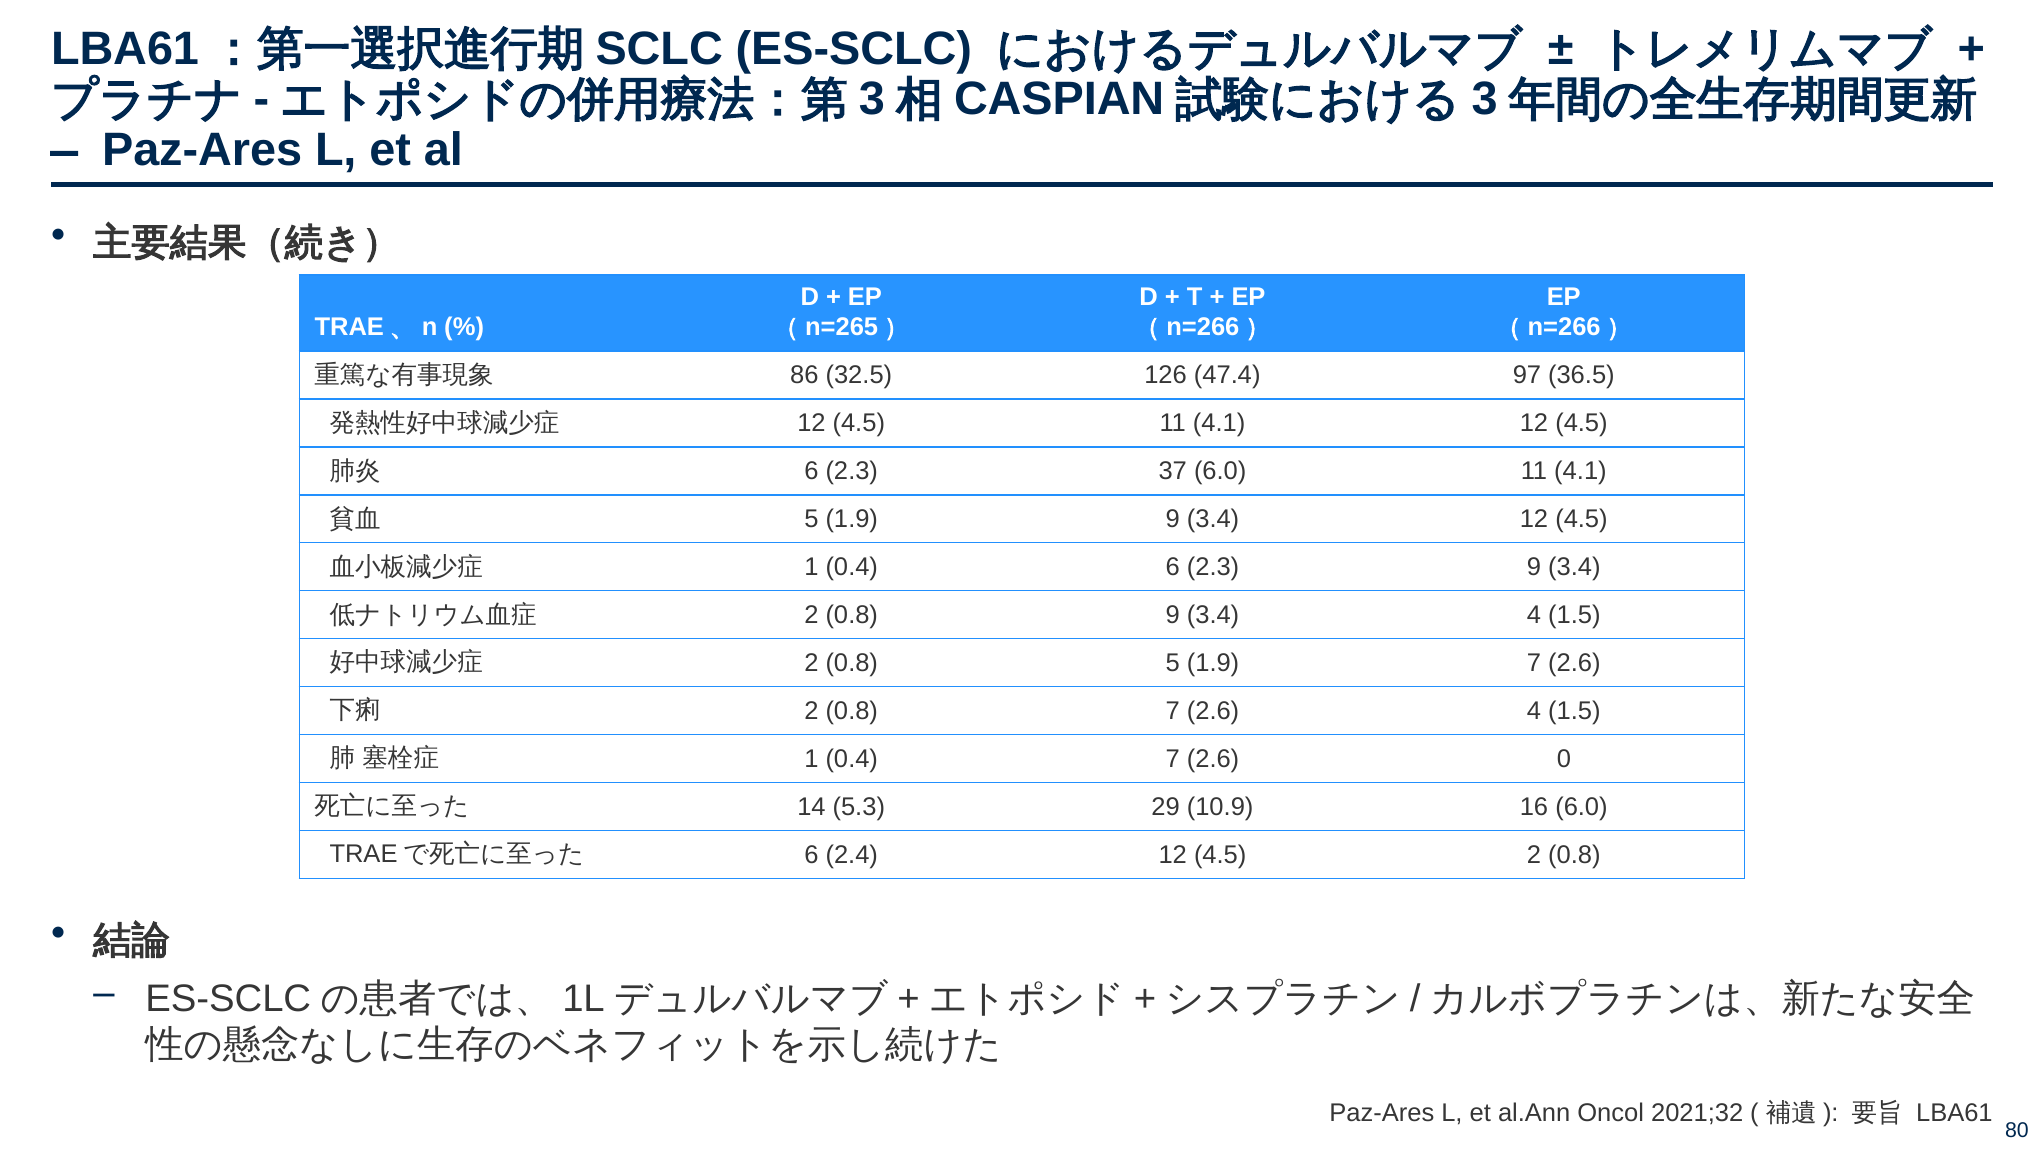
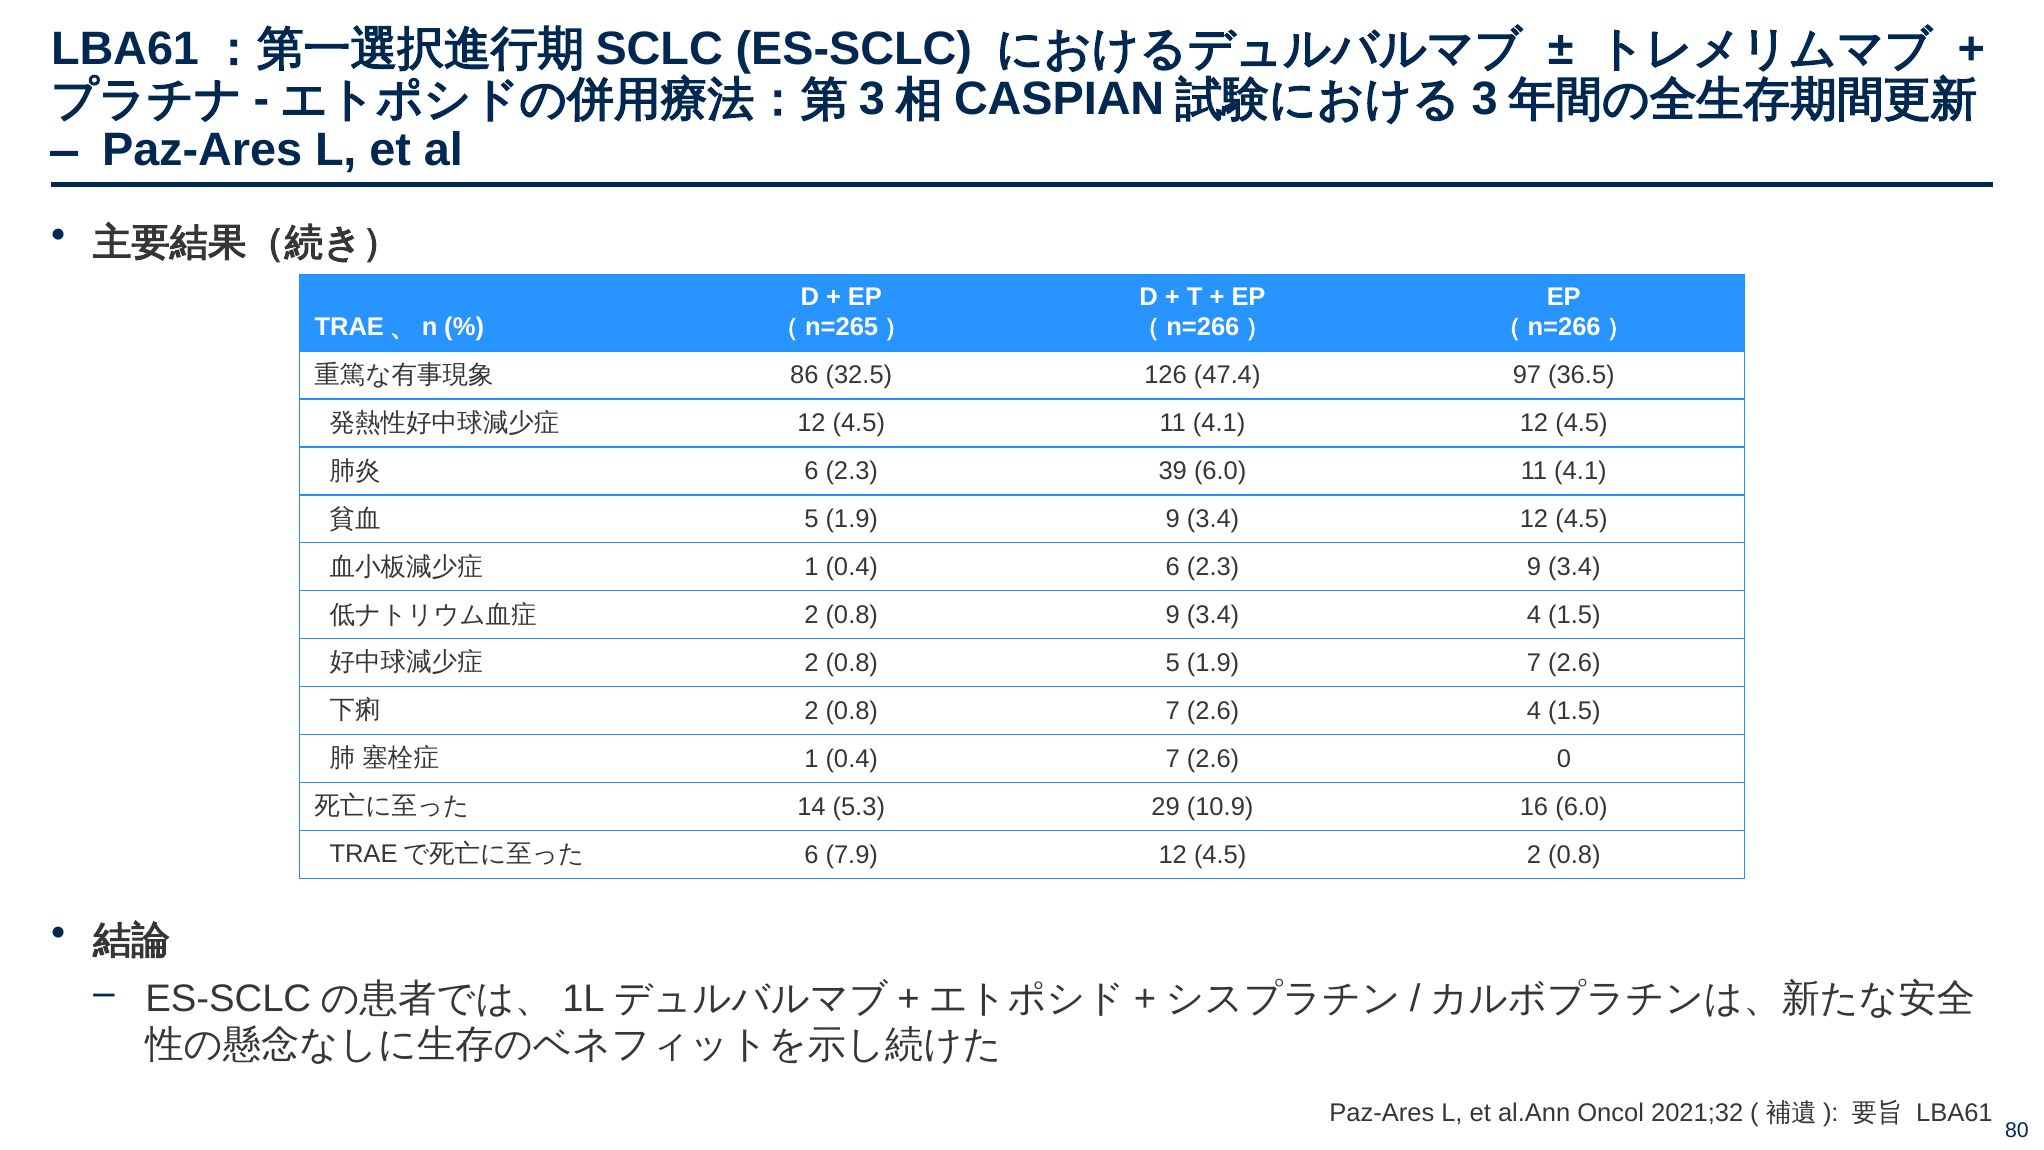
37: 37 -> 39
2.4: 2.4 -> 7.9
